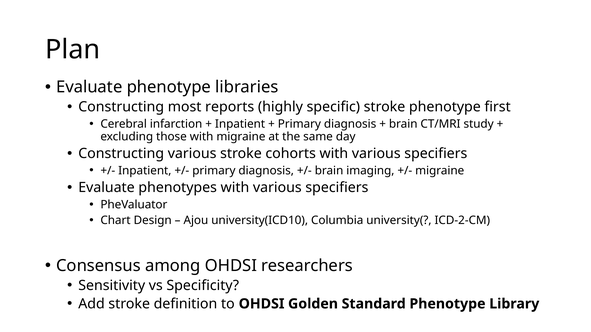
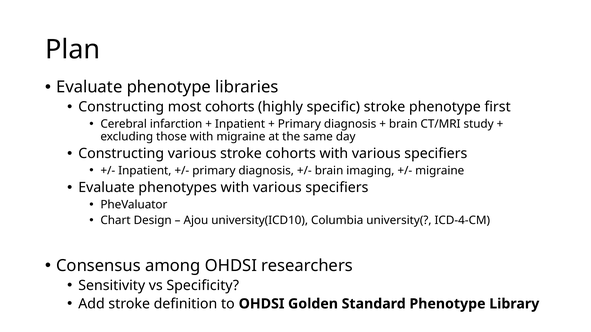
most reports: reports -> cohorts
ICD-2-CM: ICD-2-CM -> ICD-4-CM
